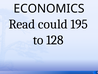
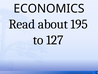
could: could -> about
128: 128 -> 127
